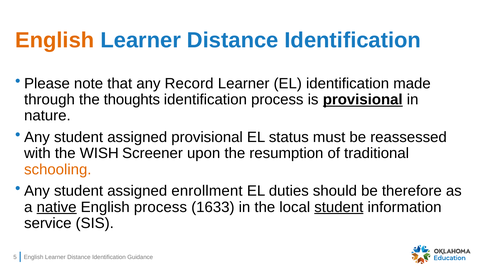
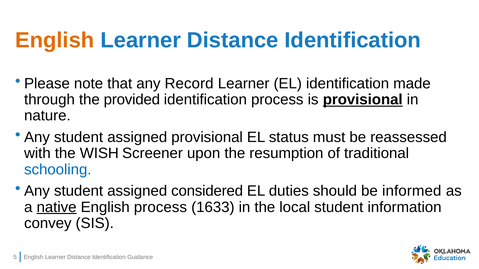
thoughts: thoughts -> provided
schooling colour: orange -> blue
enrollment: enrollment -> considered
therefore: therefore -> informed
student at (339, 207) underline: present -> none
service: service -> convey
